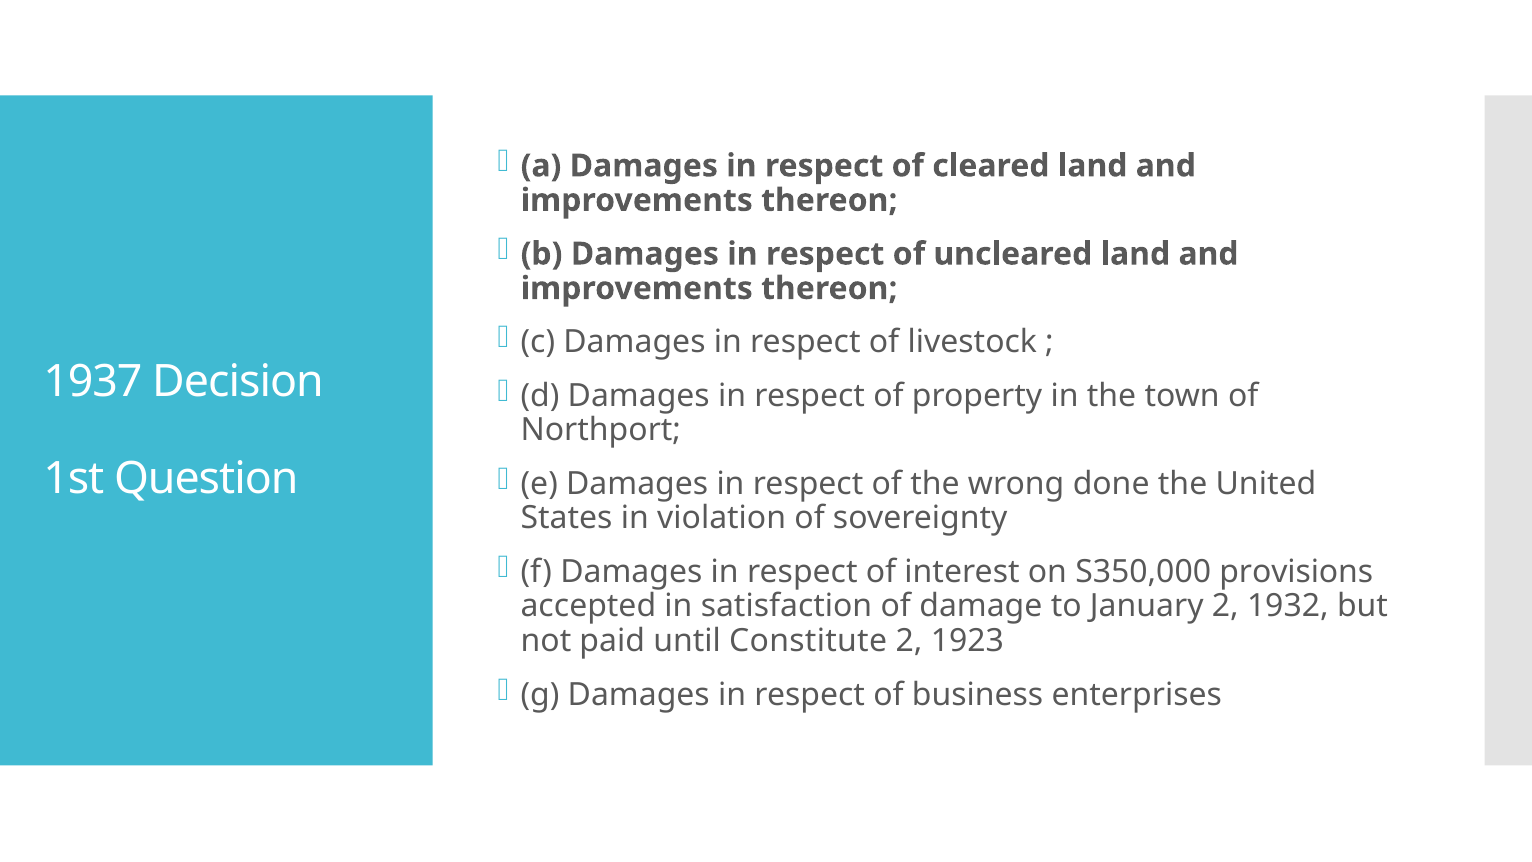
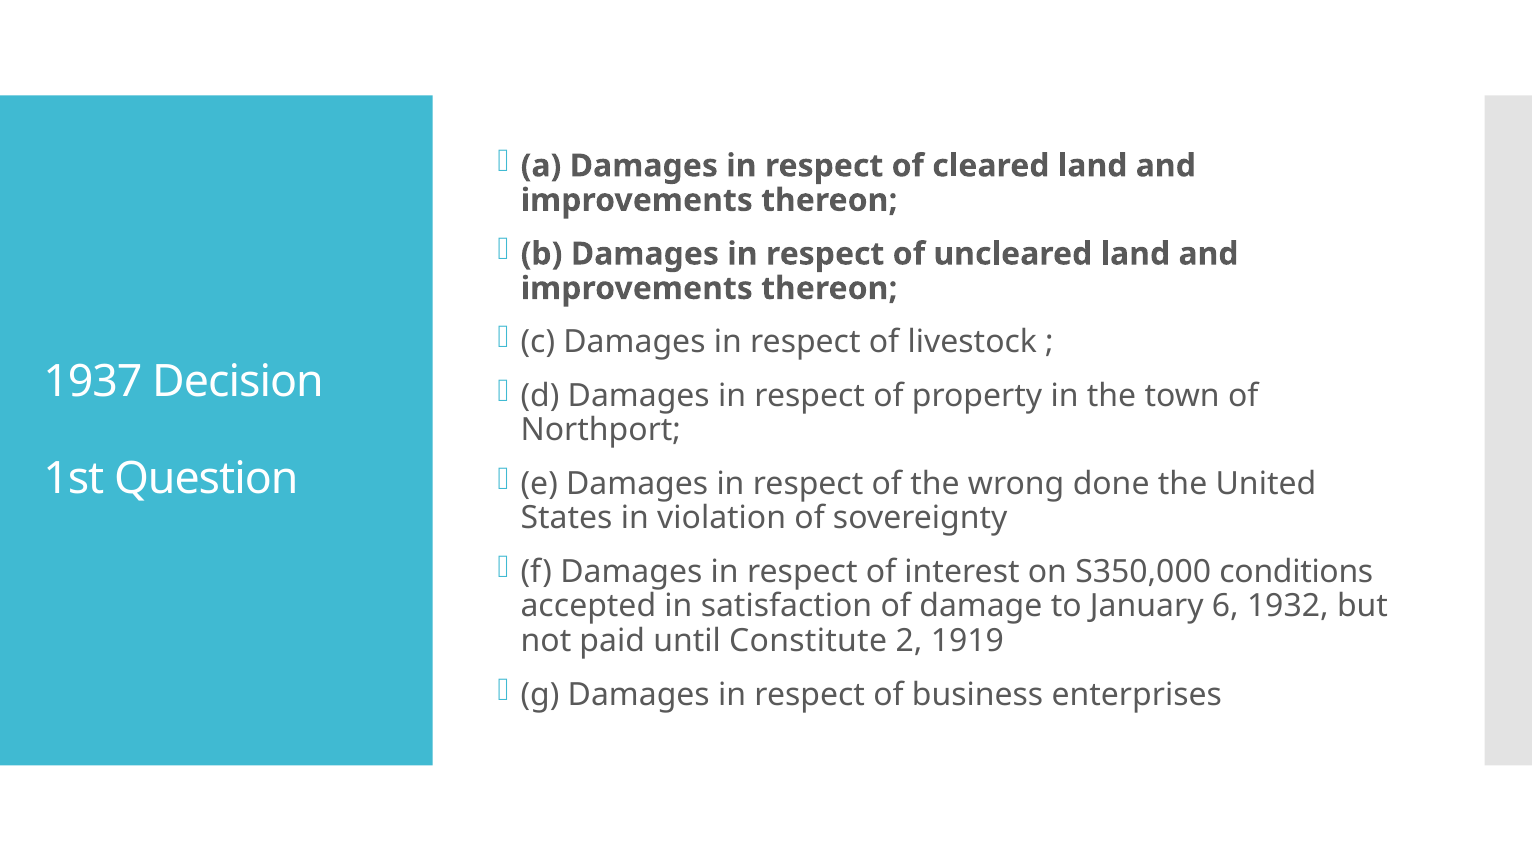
provisions: provisions -> conditions
January 2: 2 -> 6
1923: 1923 -> 1919
